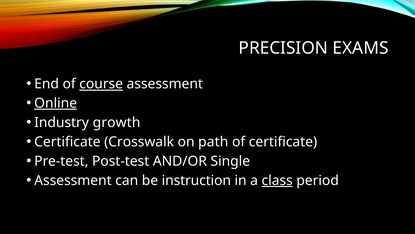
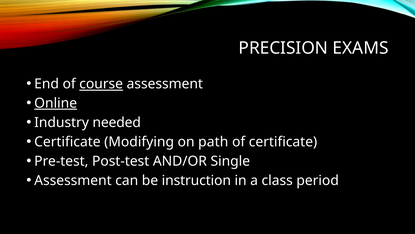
growth: growth -> needed
Crosswalk: Crosswalk -> Modifying
class underline: present -> none
